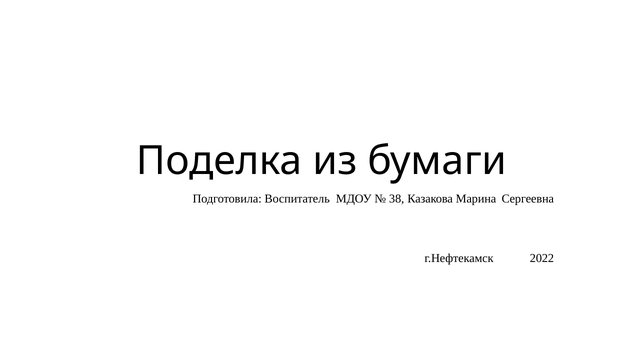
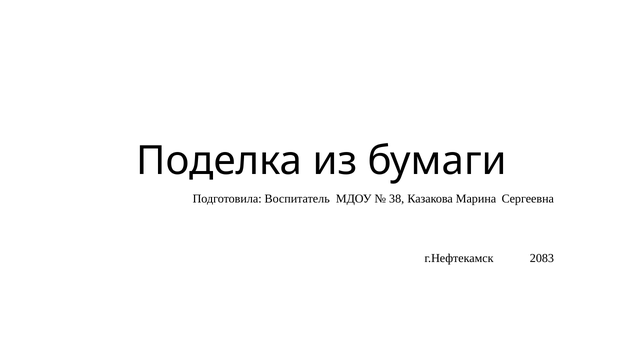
2022: 2022 -> 2083
